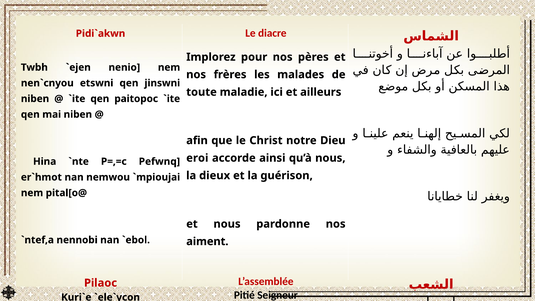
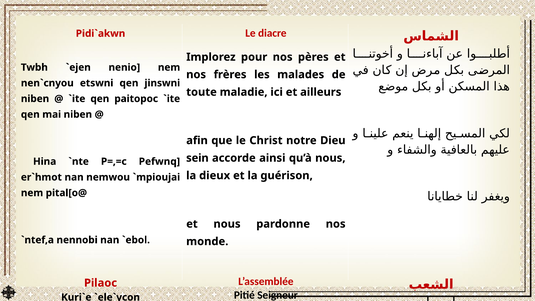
eroi: eroi -> sein
aiment: aiment -> monde
